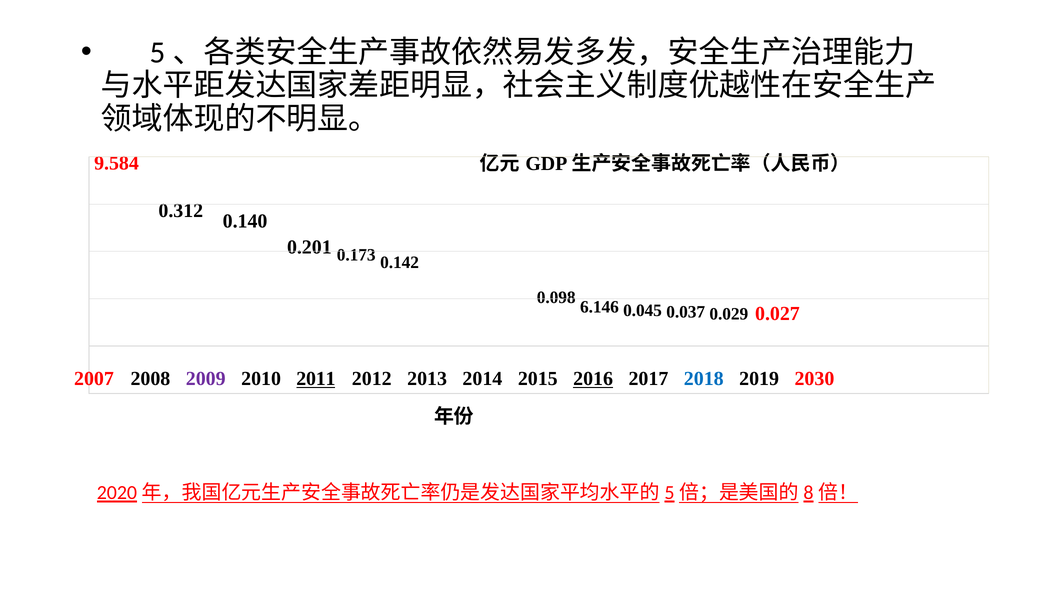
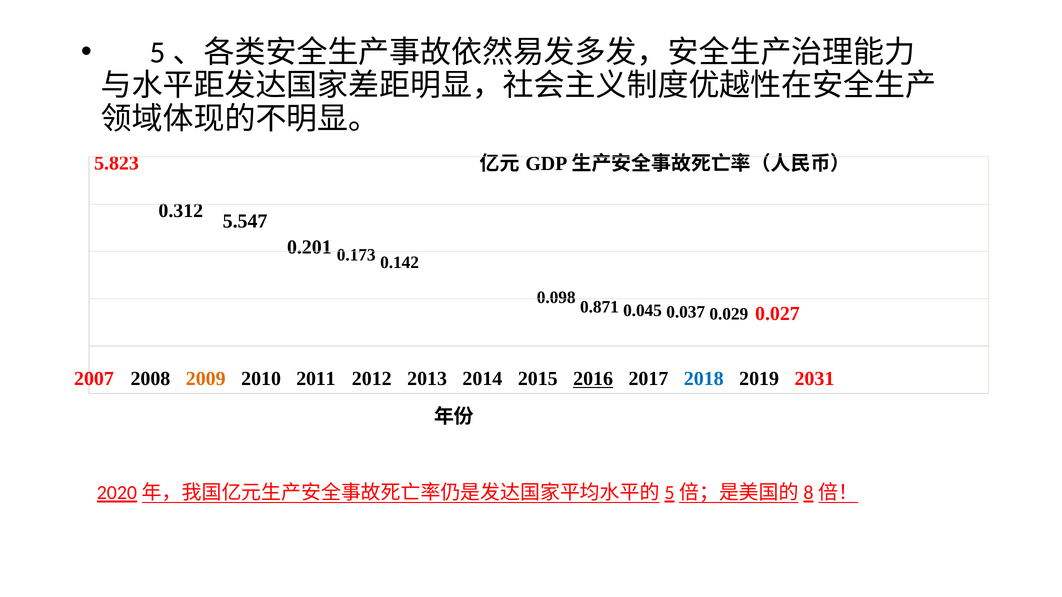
9.584: 9.584 -> 5.823
0.140: 0.140 -> 5.547
6.146: 6.146 -> 0.871
2009 colour: purple -> orange
2011 underline: present -> none
2030: 2030 -> 2031
